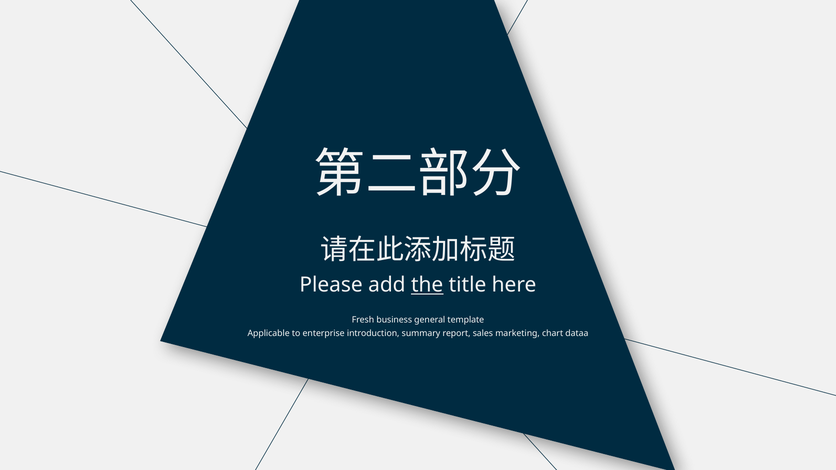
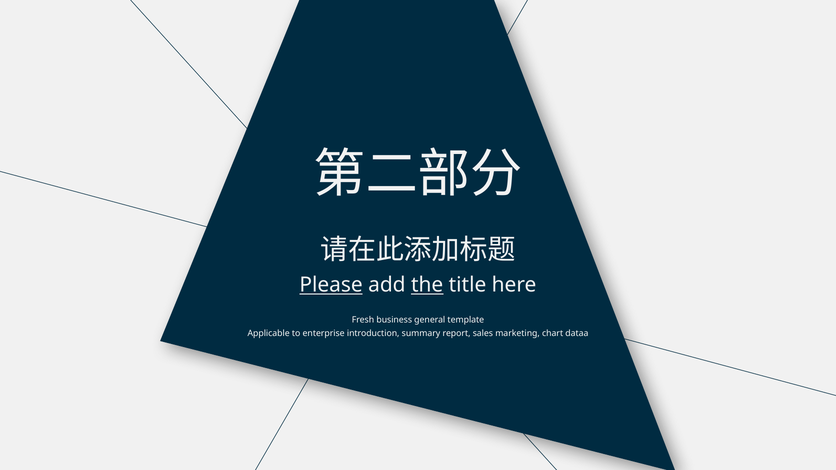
Please underline: none -> present
